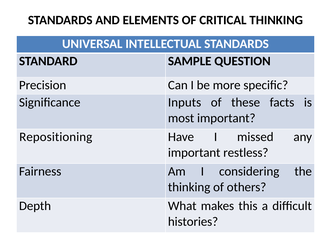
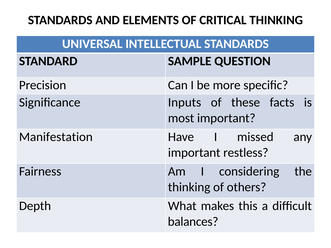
Repositioning: Repositioning -> Manifestation
histories: histories -> balances
